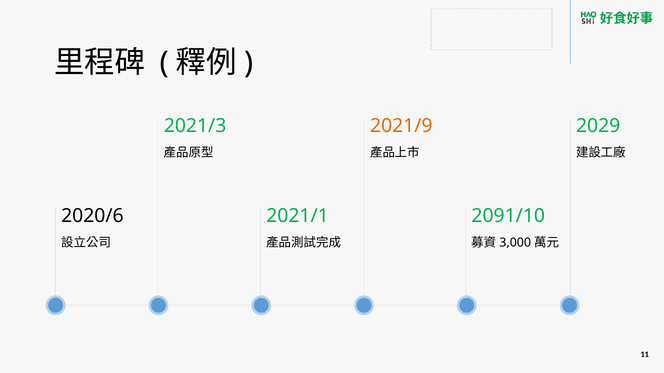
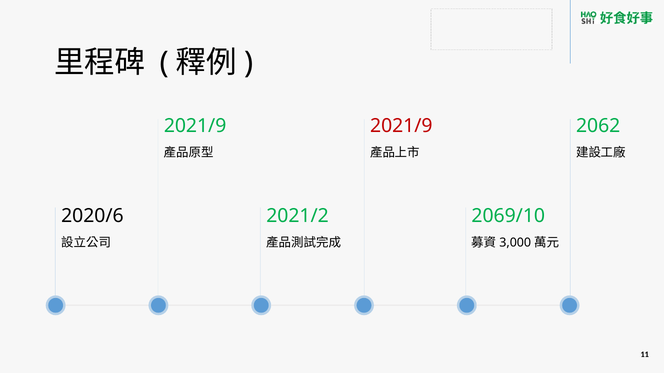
2021/3 at (195, 126): 2021/3 -> 2021/9
2021/9 at (401, 126) colour: orange -> red
2029: 2029 -> 2062
2021/1: 2021/1 -> 2021/2
2091/10: 2091/10 -> 2069/10
